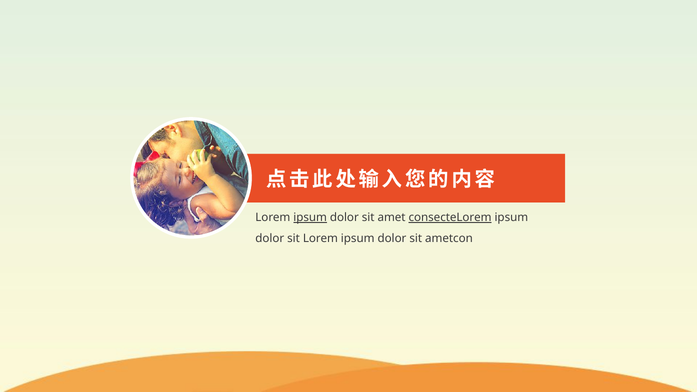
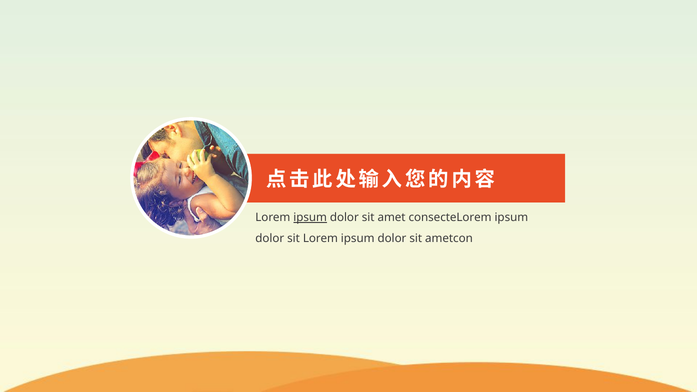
consecteLorem underline: present -> none
